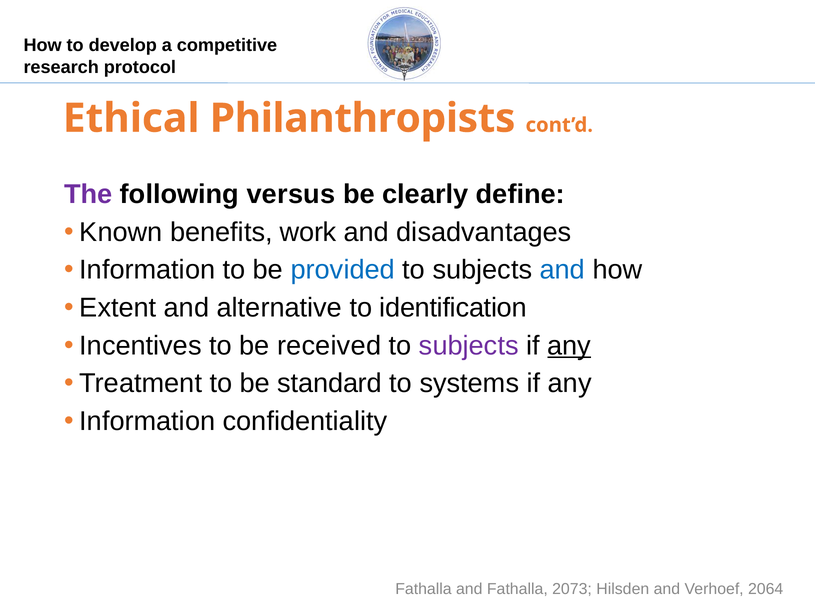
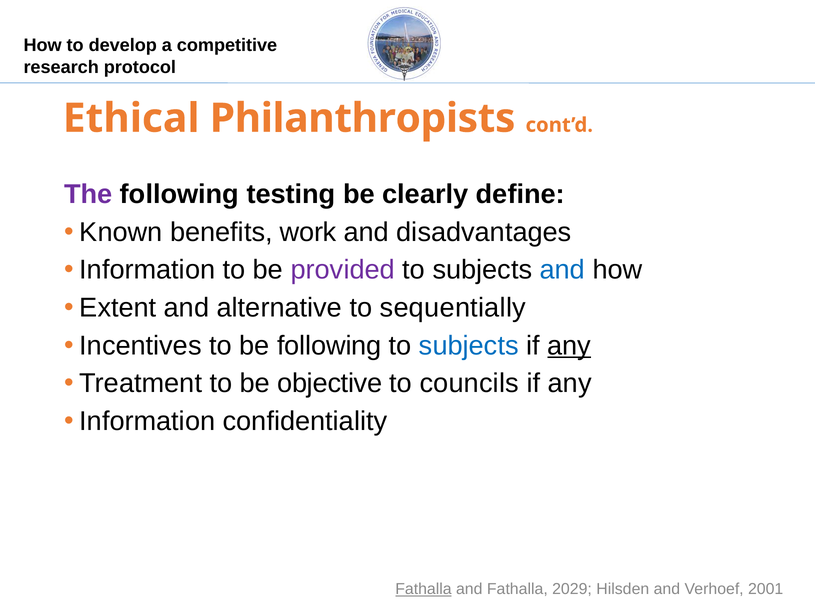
versus: versus -> testing
provided colour: blue -> purple
identification: identification -> sequentially
be received: received -> following
subjects at (469, 346) colour: purple -> blue
standard: standard -> objective
systems: systems -> councils
Fathalla at (423, 589) underline: none -> present
2073: 2073 -> 2029
2064: 2064 -> 2001
